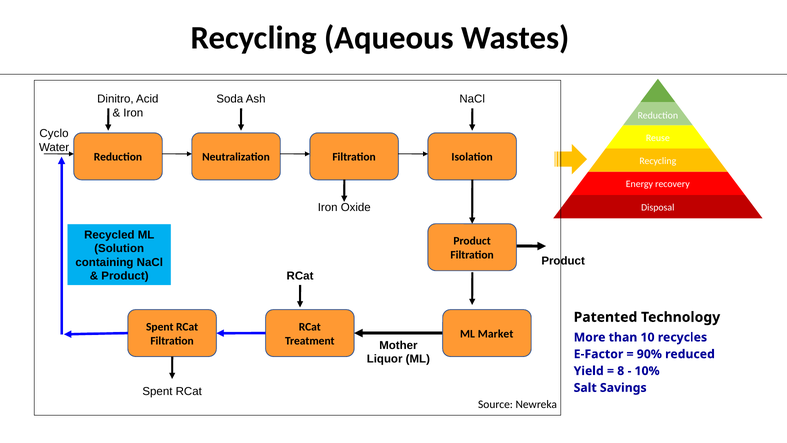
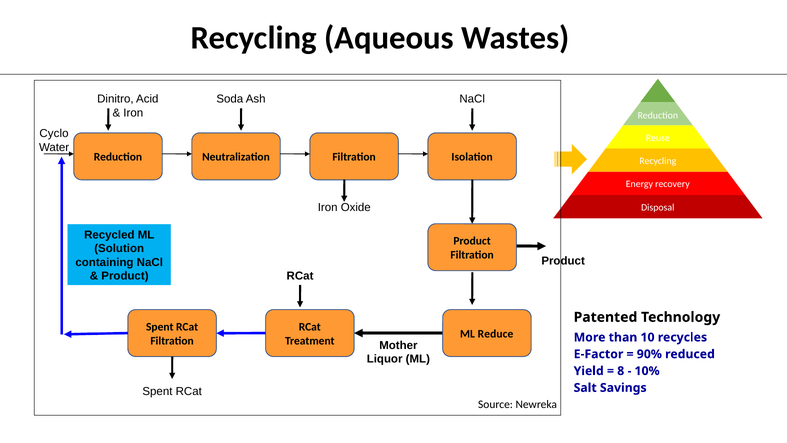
Market: Market -> Reduce
